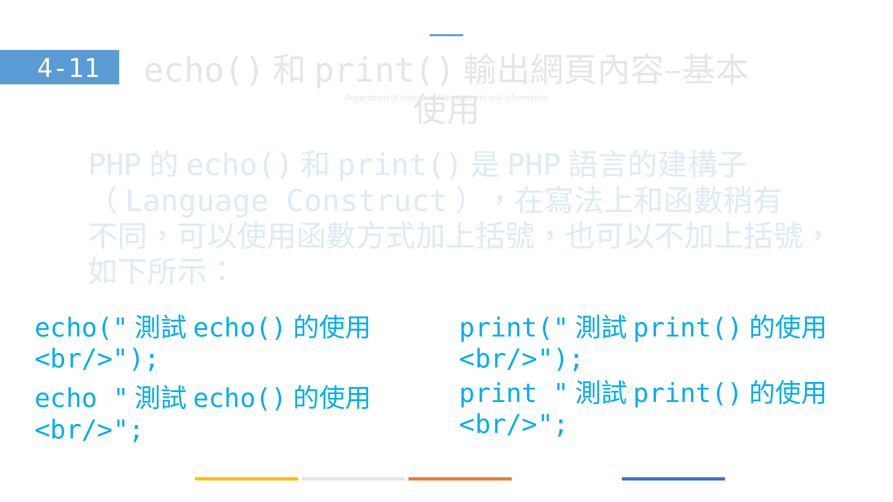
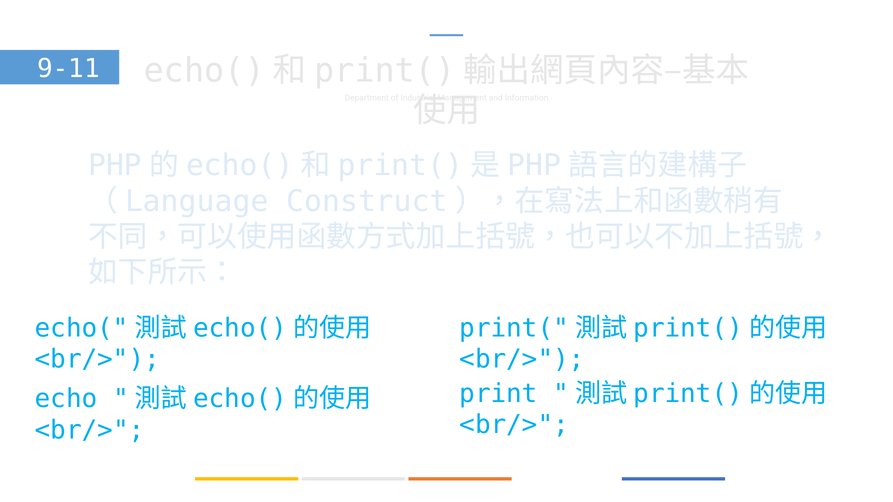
4-11: 4-11 -> 9-11
